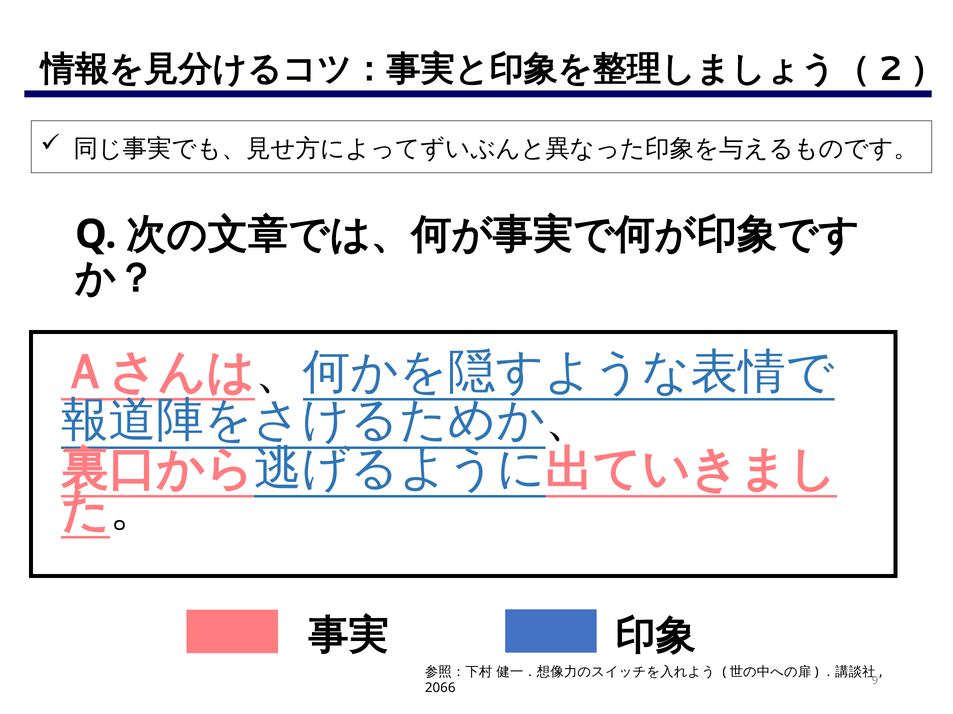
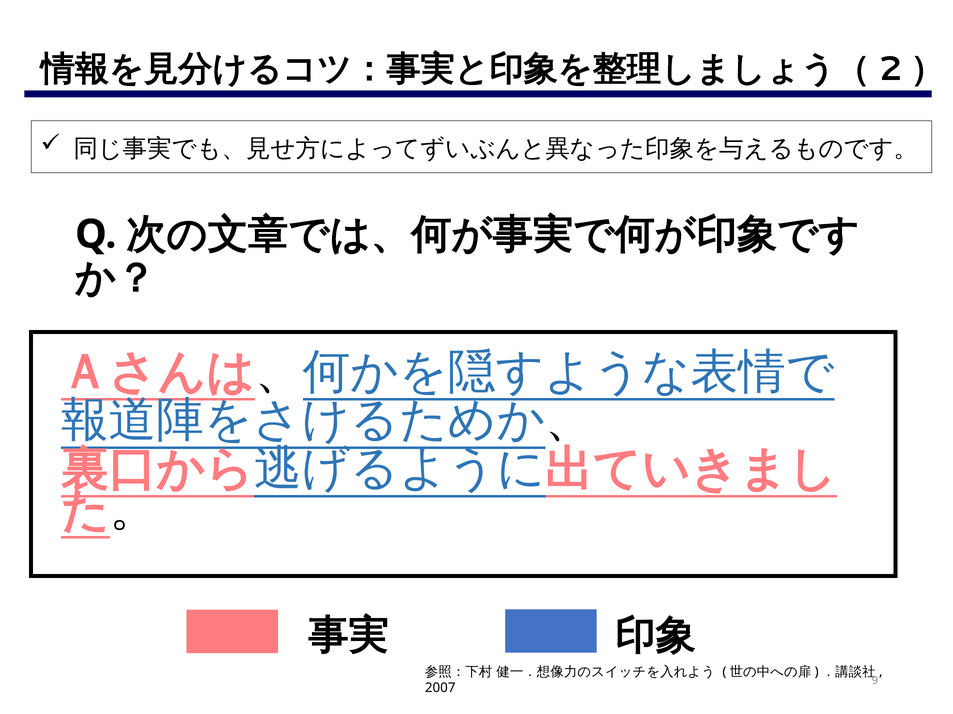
2066: 2066 -> 2007
